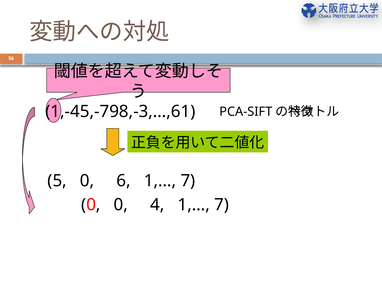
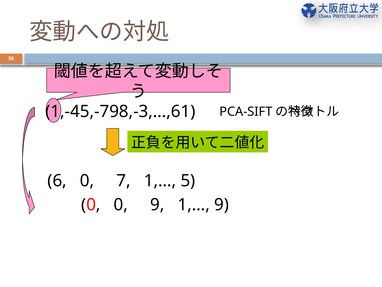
5: 5 -> 6
6: 6 -> 7
7 at (188, 180): 7 -> 5
0 4: 4 -> 9
7 at (222, 204): 7 -> 9
